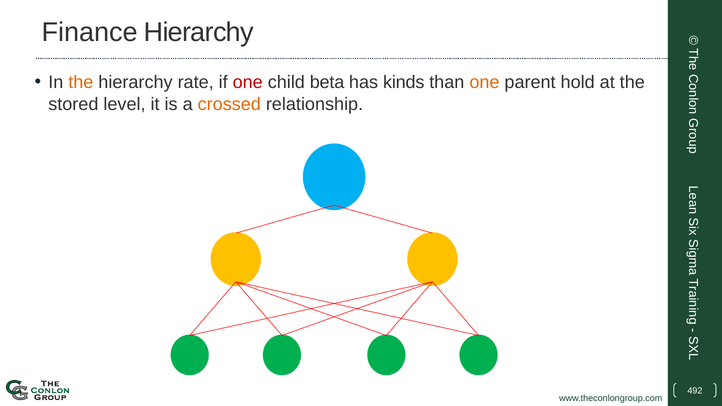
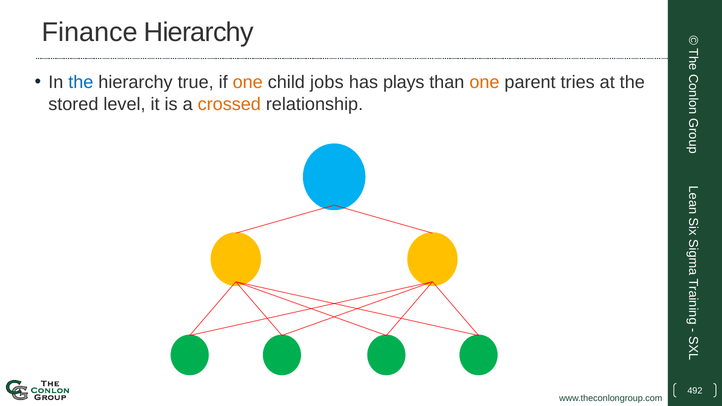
the at (81, 82) colour: orange -> blue
rate: rate -> true
one at (248, 82) colour: red -> orange
beta: beta -> jobs
kinds: kinds -> plays
hold: hold -> tries
